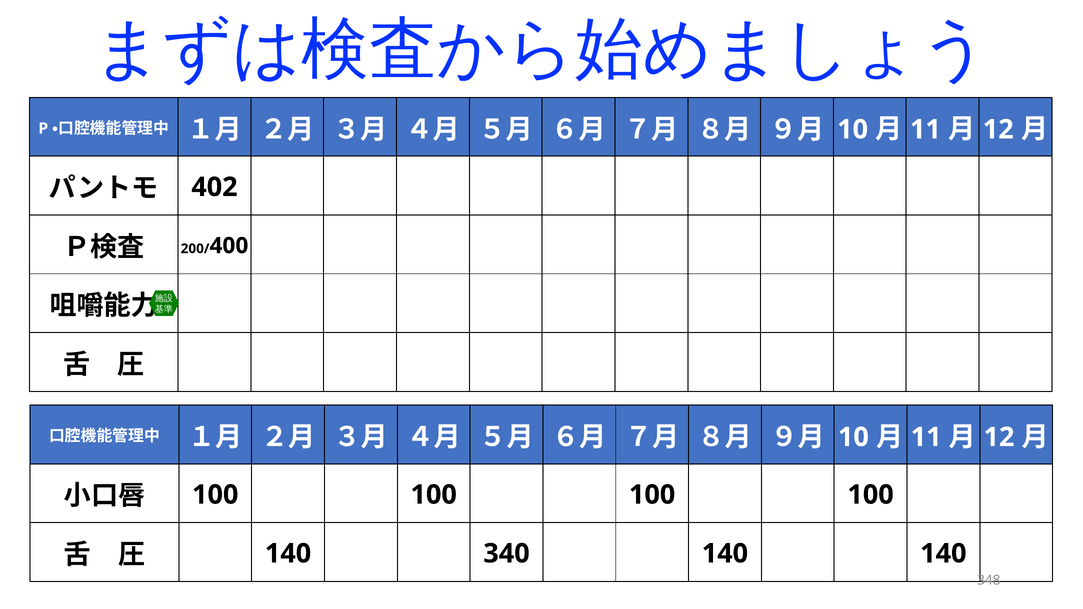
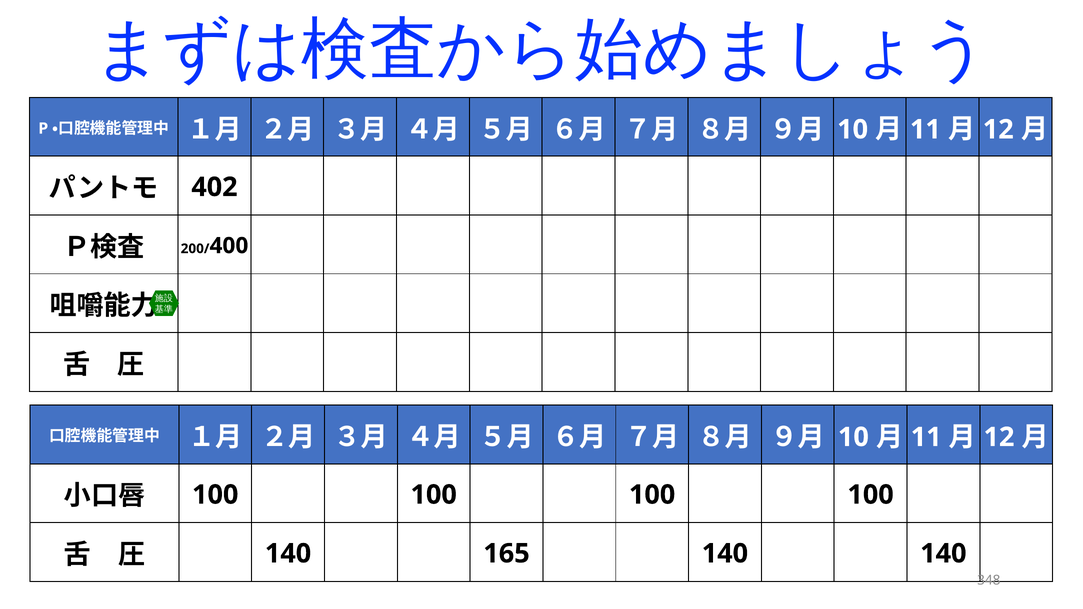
340: 340 -> 165
